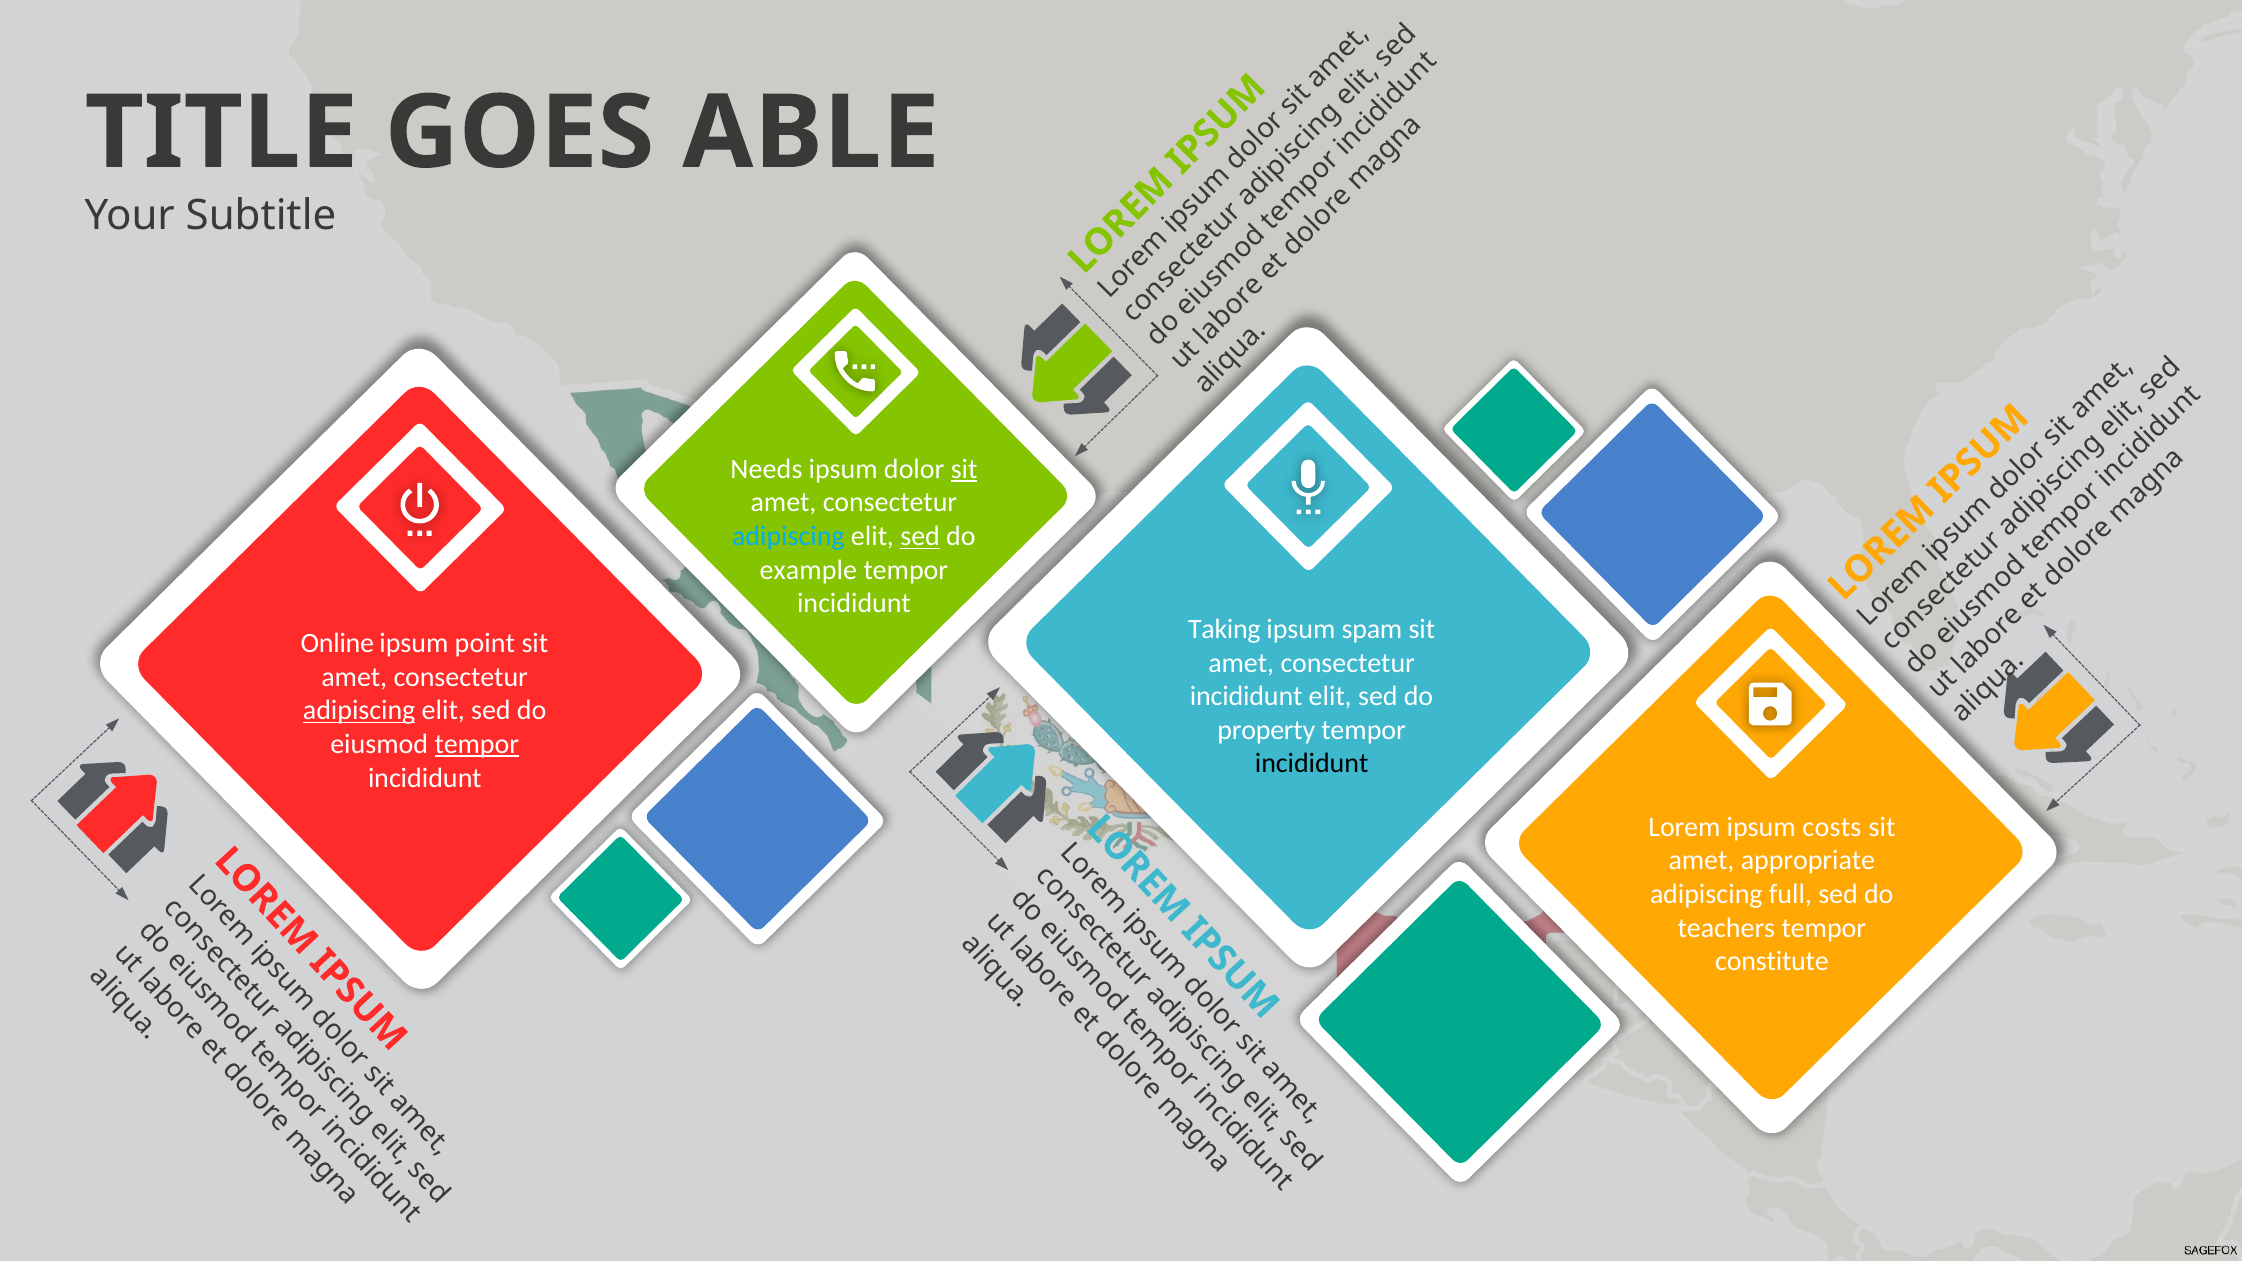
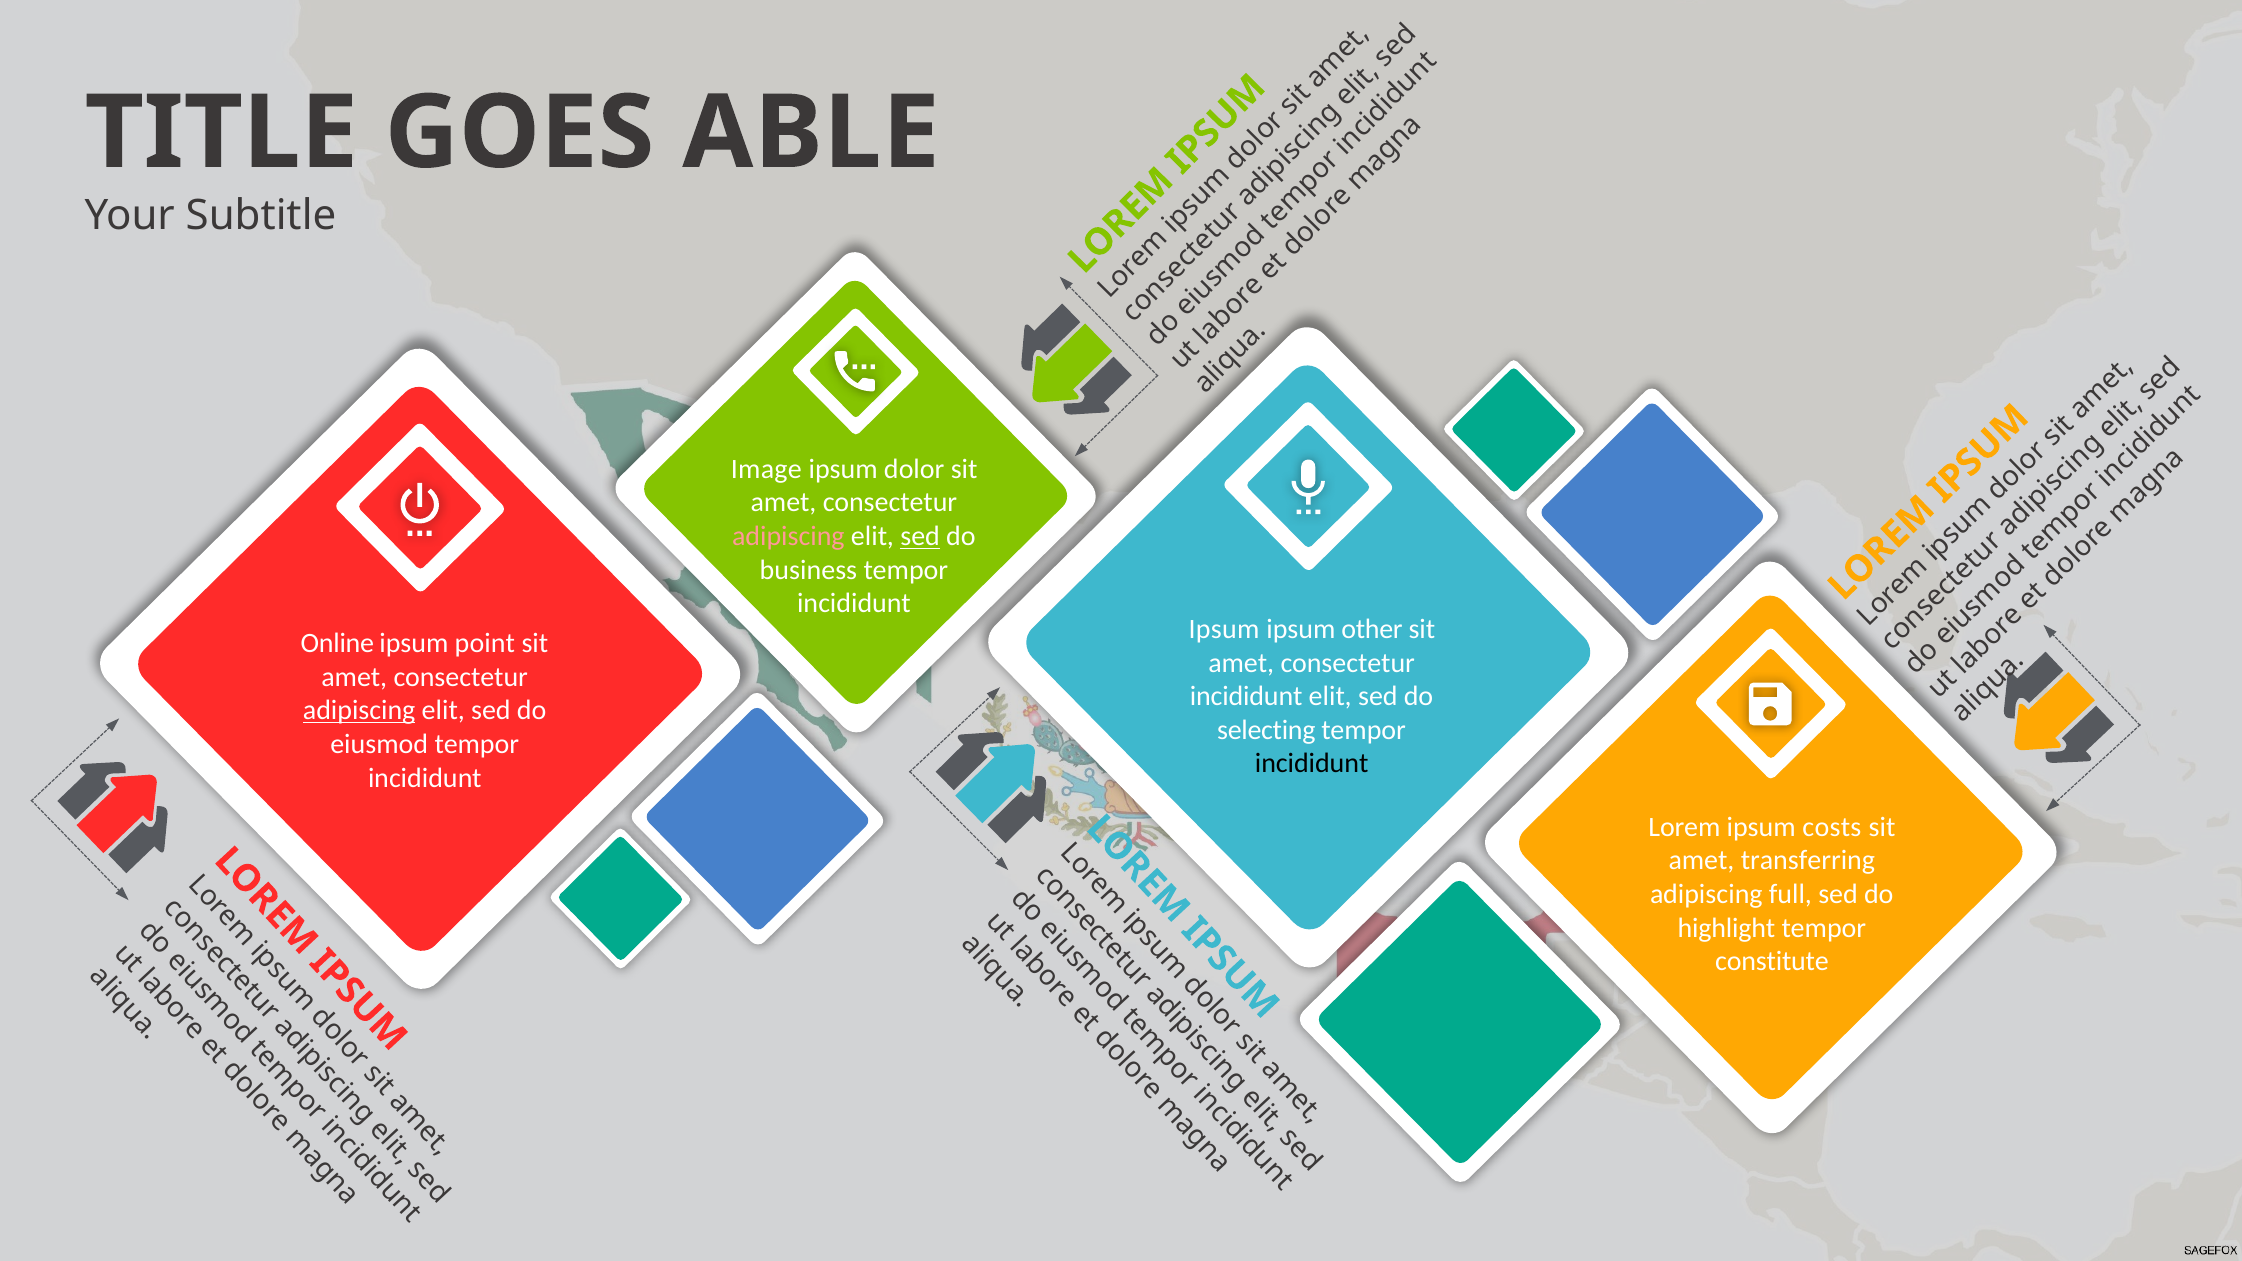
Needs: Needs -> Image
sit at (964, 469) underline: present -> none
adipiscing at (788, 536) colour: light blue -> pink
example: example -> business
Taking at (1224, 629): Taking -> Ipsum
spam: spam -> other
property: property -> selecting
tempor at (477, 744) underline: present -> none
appropriate: appropriate -> transferring
teachers: teachers -> highlight
